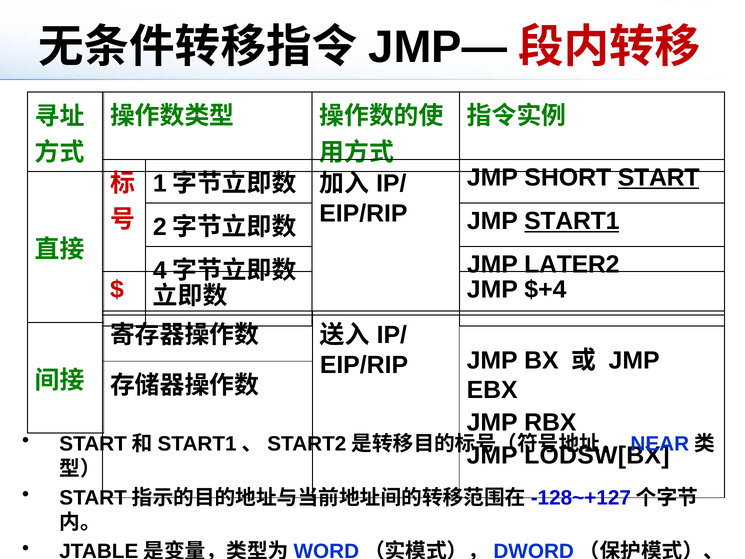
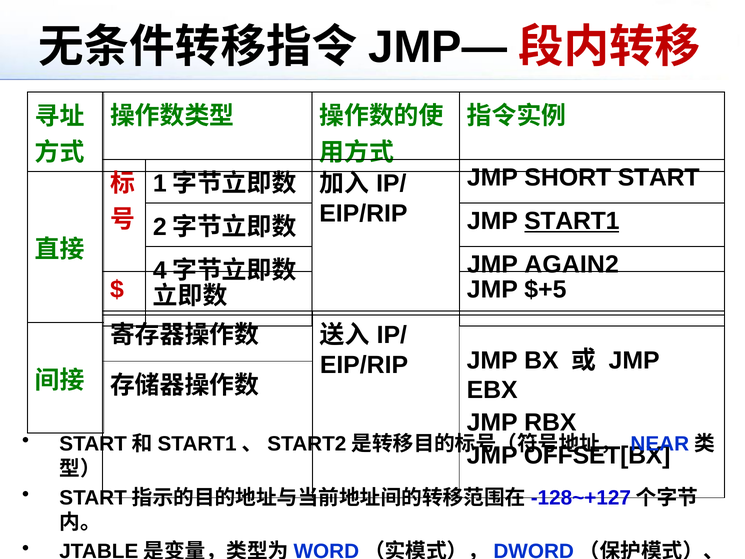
START underline: present -> none
LATER2: LATER2 -> AGAIN2
$+4: $+4 -> $+5
LODSW[BX: LODSW[BX -> OFFSET[BX
